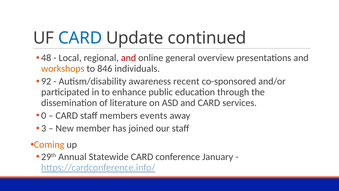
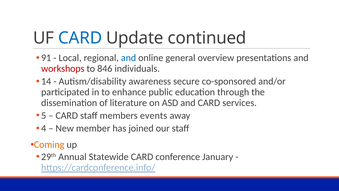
48: 48 -> 91
and at (129, 58) colour: red -> blue
workshops colour: orange -> red
92: 92 -> 14
recent: recent -> secure
0: 0 -> 5
3: 3 -> 4
